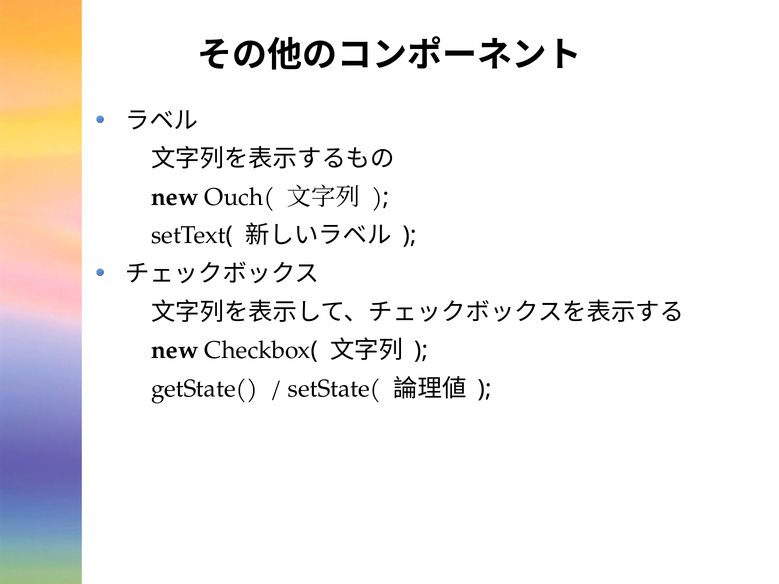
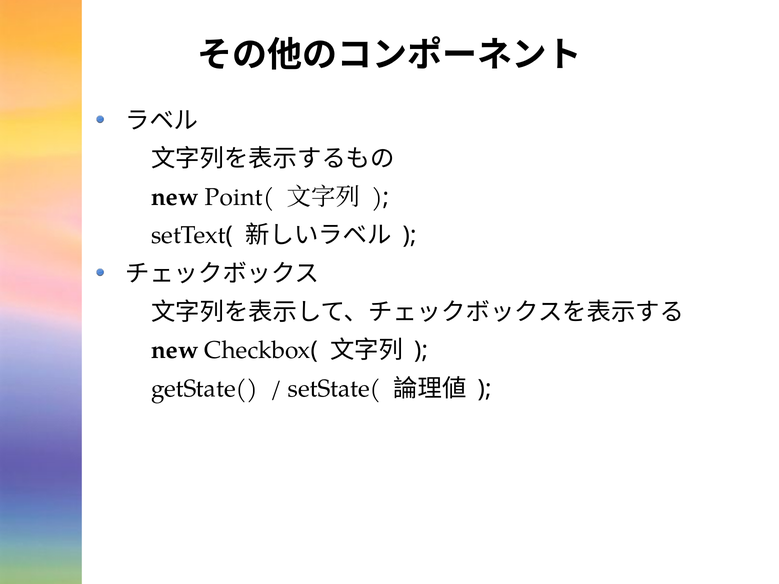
Ouch(: Ouch( -> Point(
